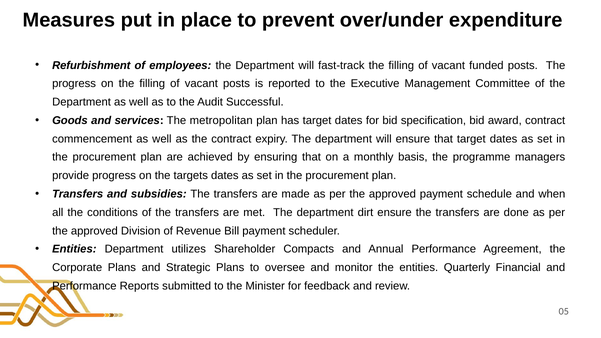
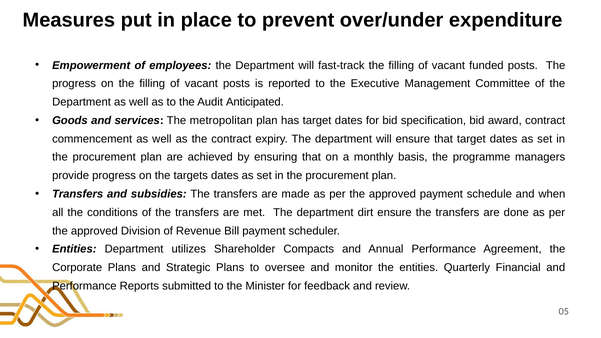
Refurbishment: Refurbishment -> Empowerment
Successful: Successful -> Anticipated
